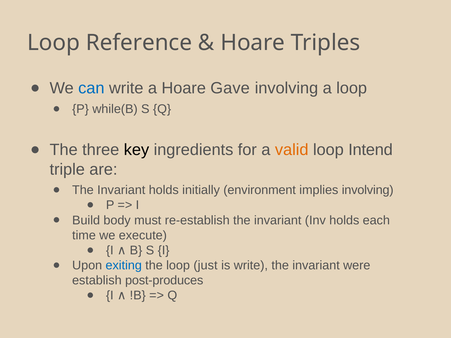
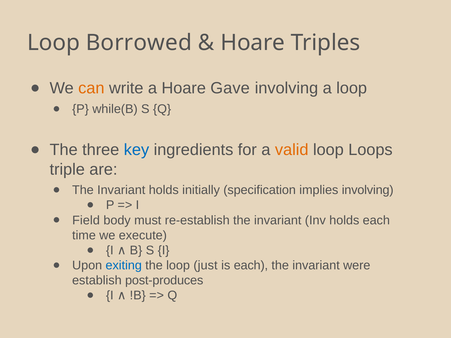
Reference: Reference -> Borrowed
can colour: blue -> orange
key colour: black -> blue
Intend: Intend -> Loops
environment: environment -> specification
Build: Build -> Field
is write: write -> each
